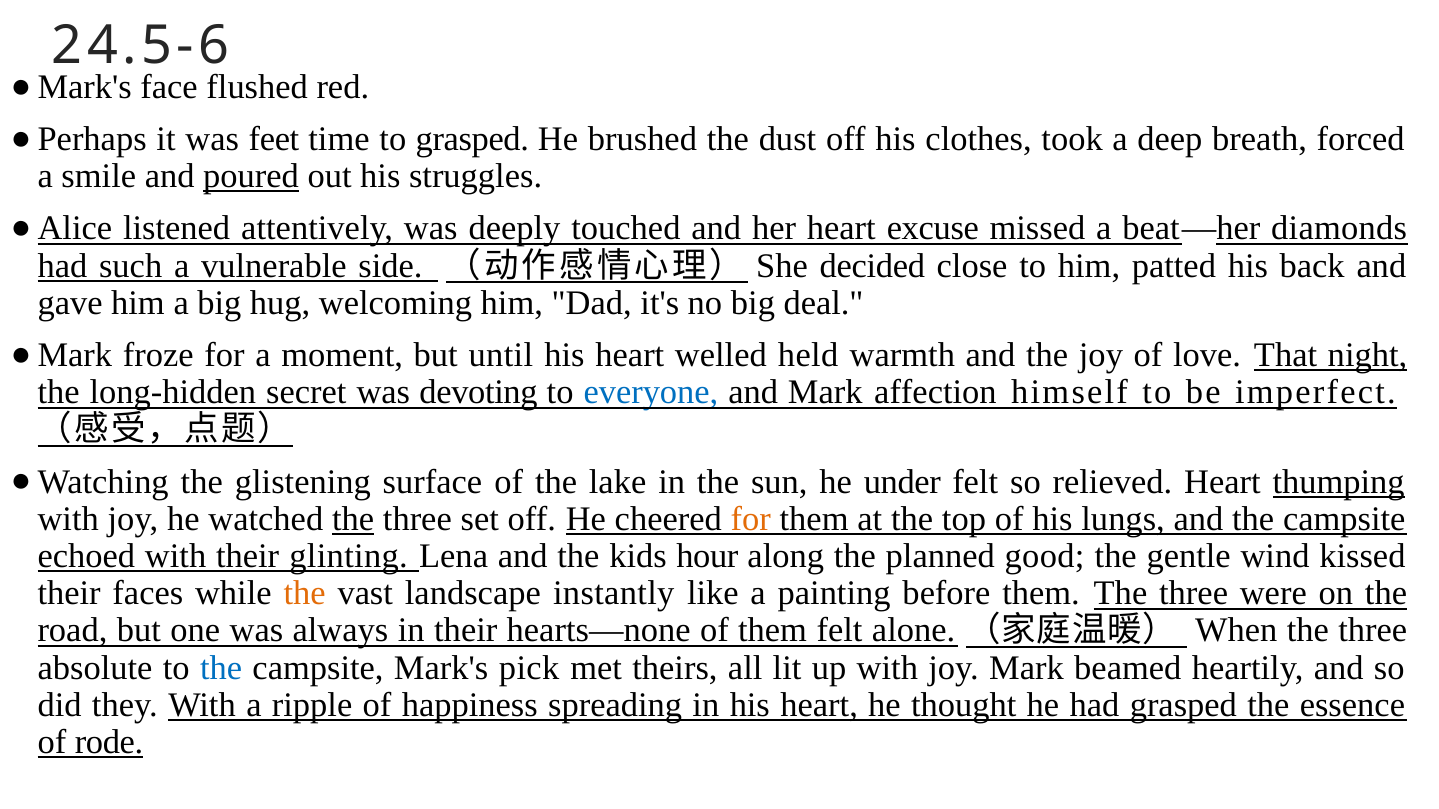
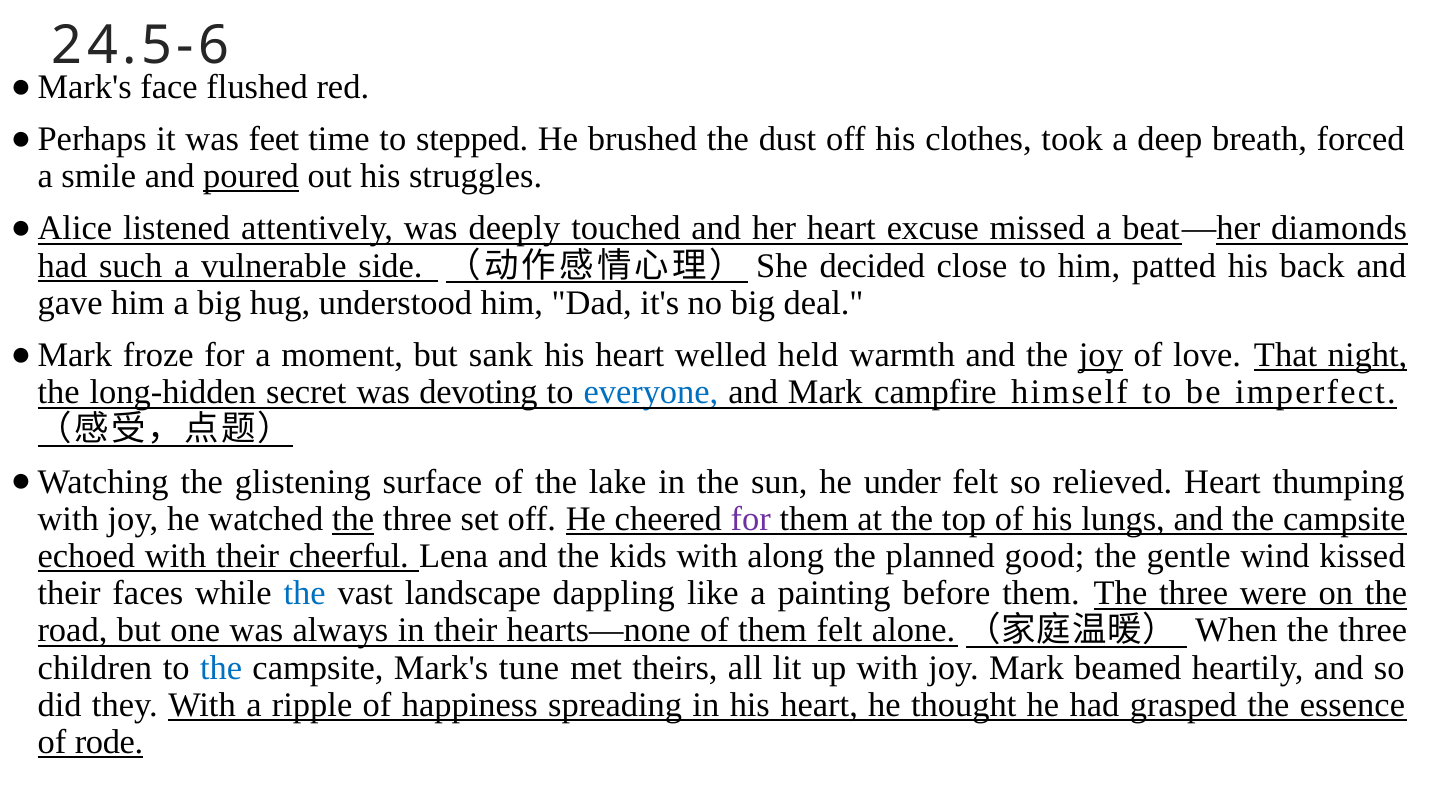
to grasped: grasped -> stepped
welcoming: welcoming -> understood
until: until -> sank
joy at (1101, 355) underline: none -> present
affection: affection -> campfire
thumping underline: present -> none
for at (751, 519) colour: orange -> purple
glinting: glinting -> cheerful
kids hour: hour -> with
the at (305, 594) colour: orange -> blue
instantly: instantly -> dappling
absolute: absolute -> children
pick: pick -> tune
